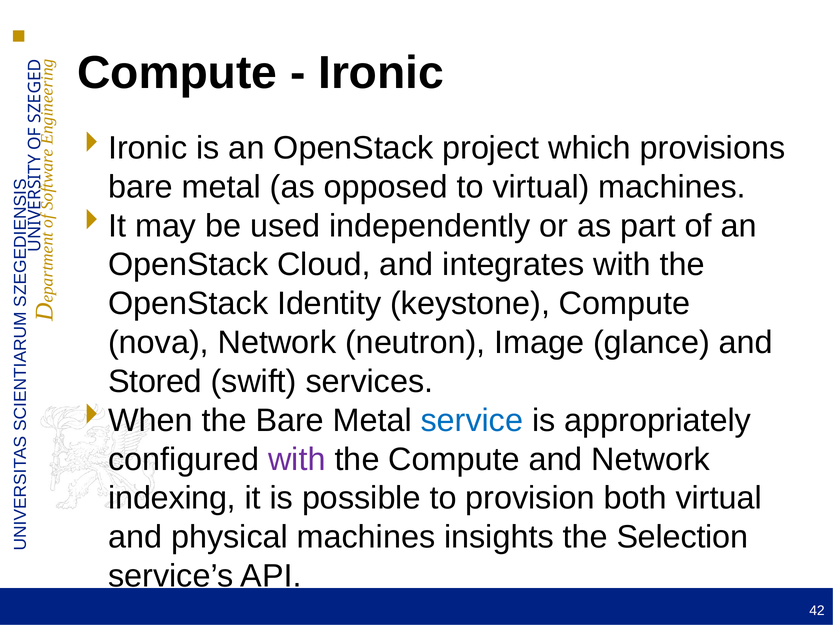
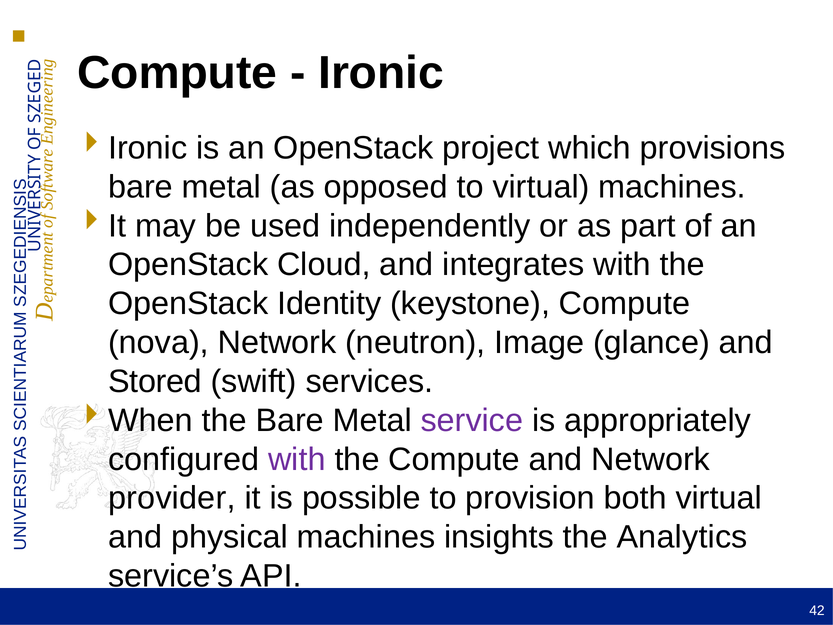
service colour: blue -> purple
indexing: indexing -> provider
Selection: Selection -> Analytics
